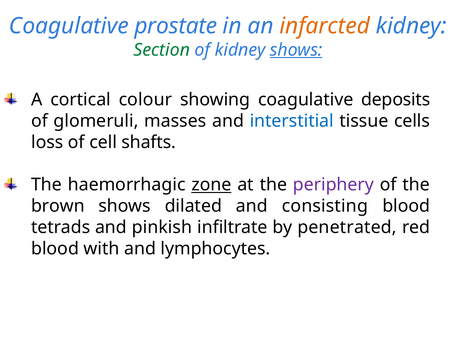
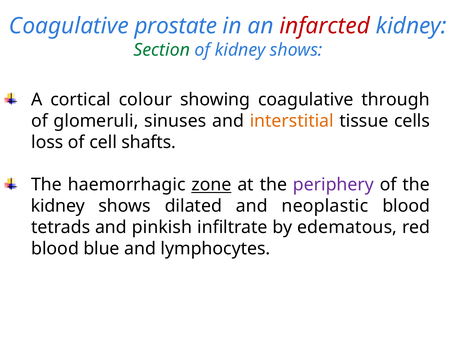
infarcted colour: orange -> red
shows at (296, 50) underline: present -> none
deposits: deposits -> through
masses: masses -> sinuses
interstitial colour: blue -> orange
brown at (58, 206): brown -> kidney
consisting: consisting -> neoplastic
penetrated: penetrated -> edematous
with: with -> blue
